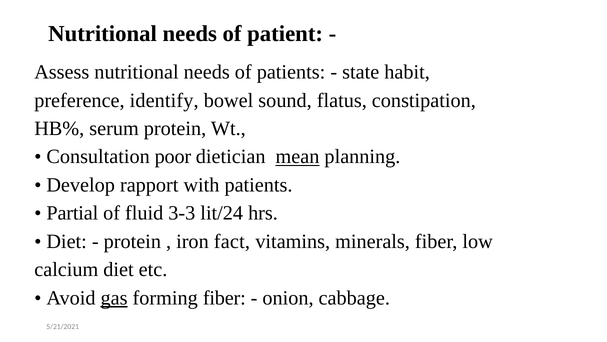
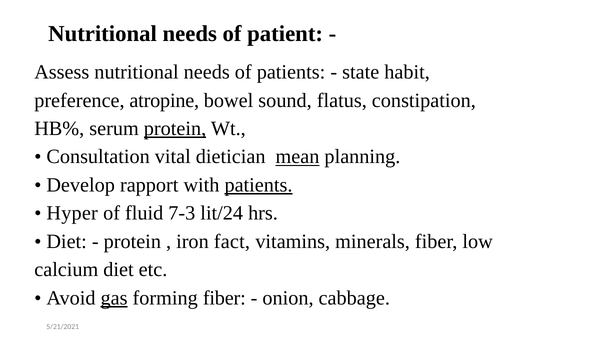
identify: identify -> atropine
protein at (175, 128) underline: none -> present
poor: poor -> vital
patients at (258, 185) underline: none -> present
Partial: Partial -> Hyper
3-3: 3-3 -> 7-3
